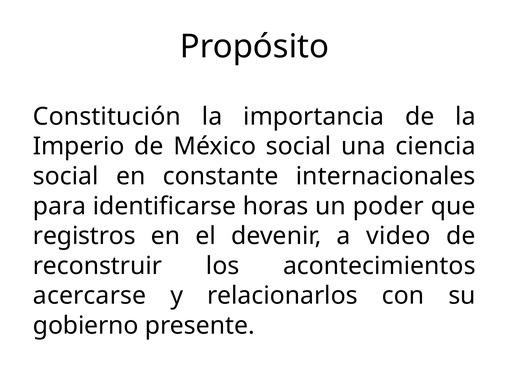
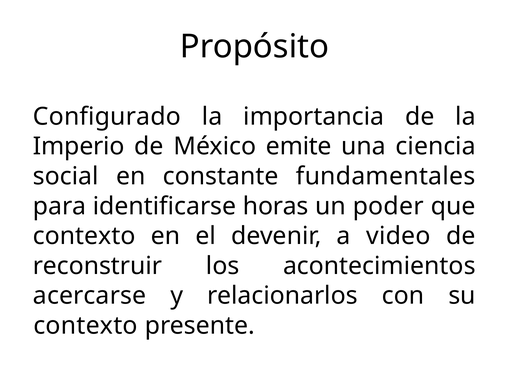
Constitución: Constitución -> Configurado
México social: social -> emite
internacionales: internacionales -> fundamentales
registros at (84, 236): registros -> contexto
gobierno at (86, 325): gobierno -> contexto
